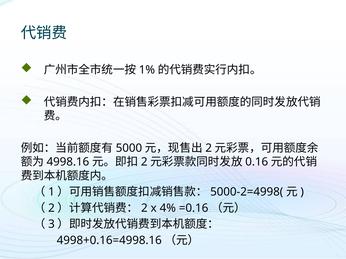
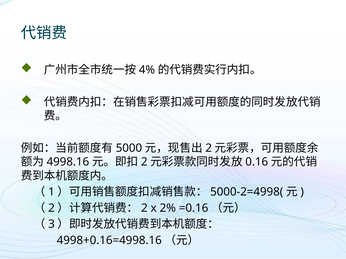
1%: 1% -> 4%
4%: 4% -> 2%
